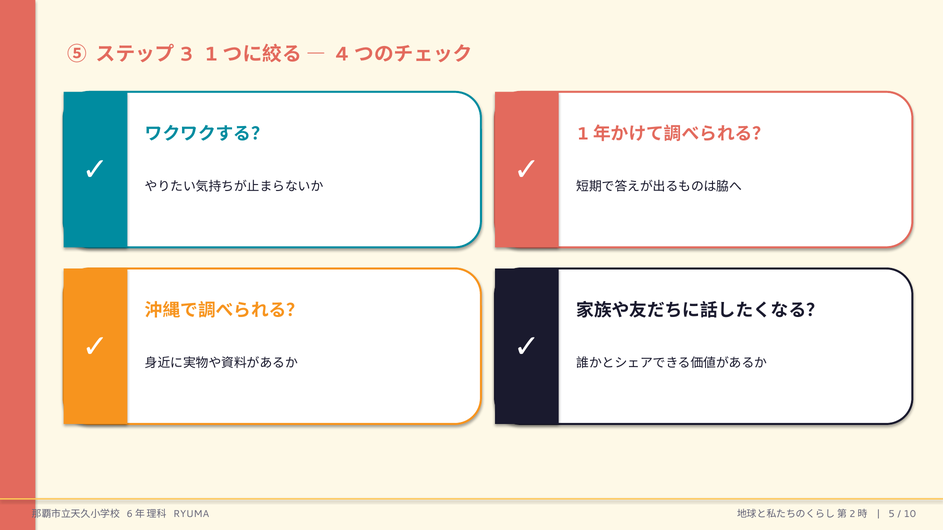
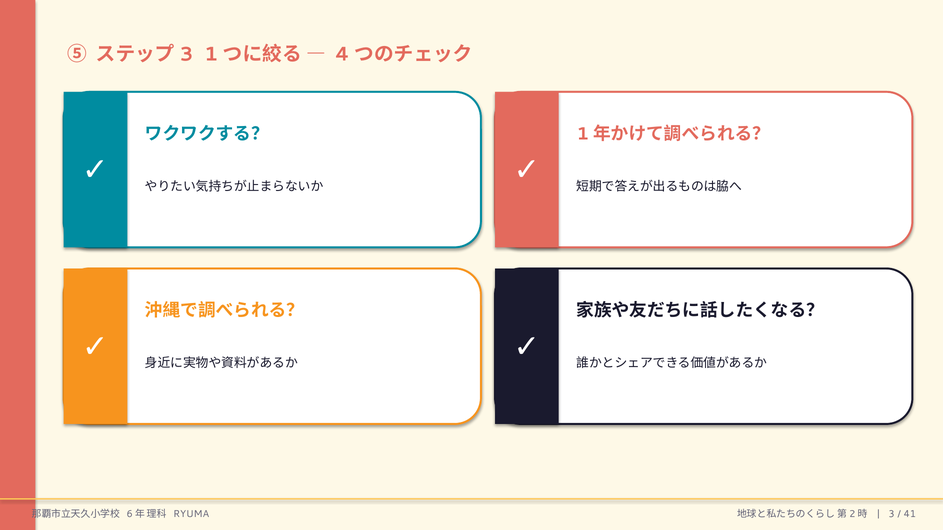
5: 5 -> 3
10: 10 -> 41
